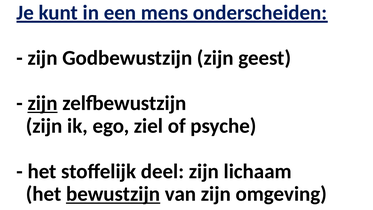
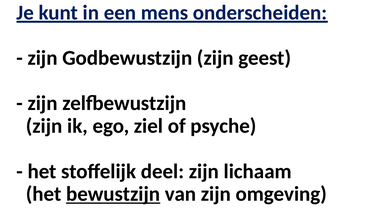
zijn at (43, 103) underline: present -> none
